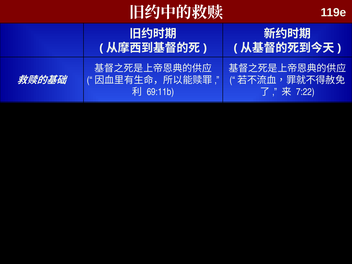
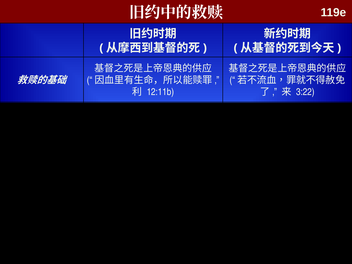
7:22: 7:22 -> 3:22
69:11b: 69:11b -> 12:11b
